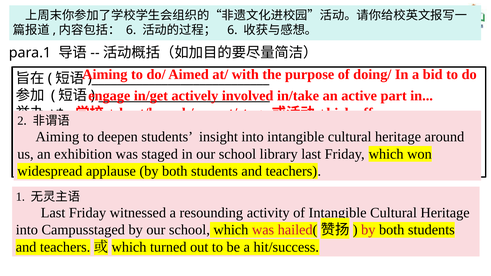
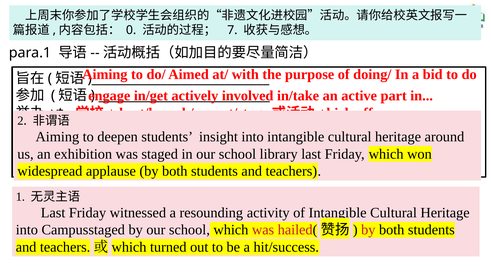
6 at (131, 30): 6 -> 0
6 at (232, 30): 6 -> 7
